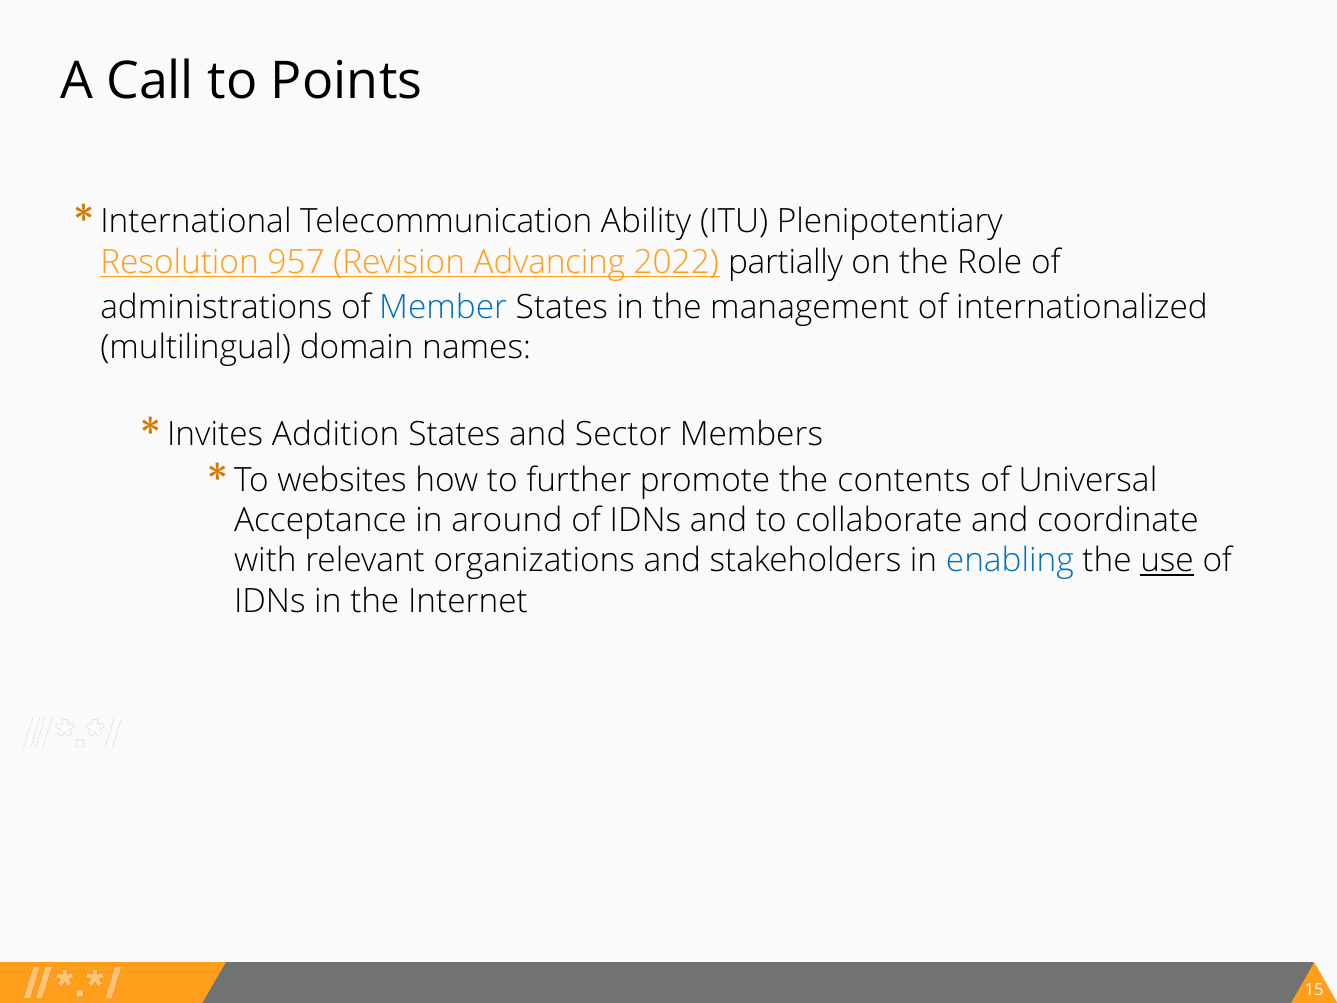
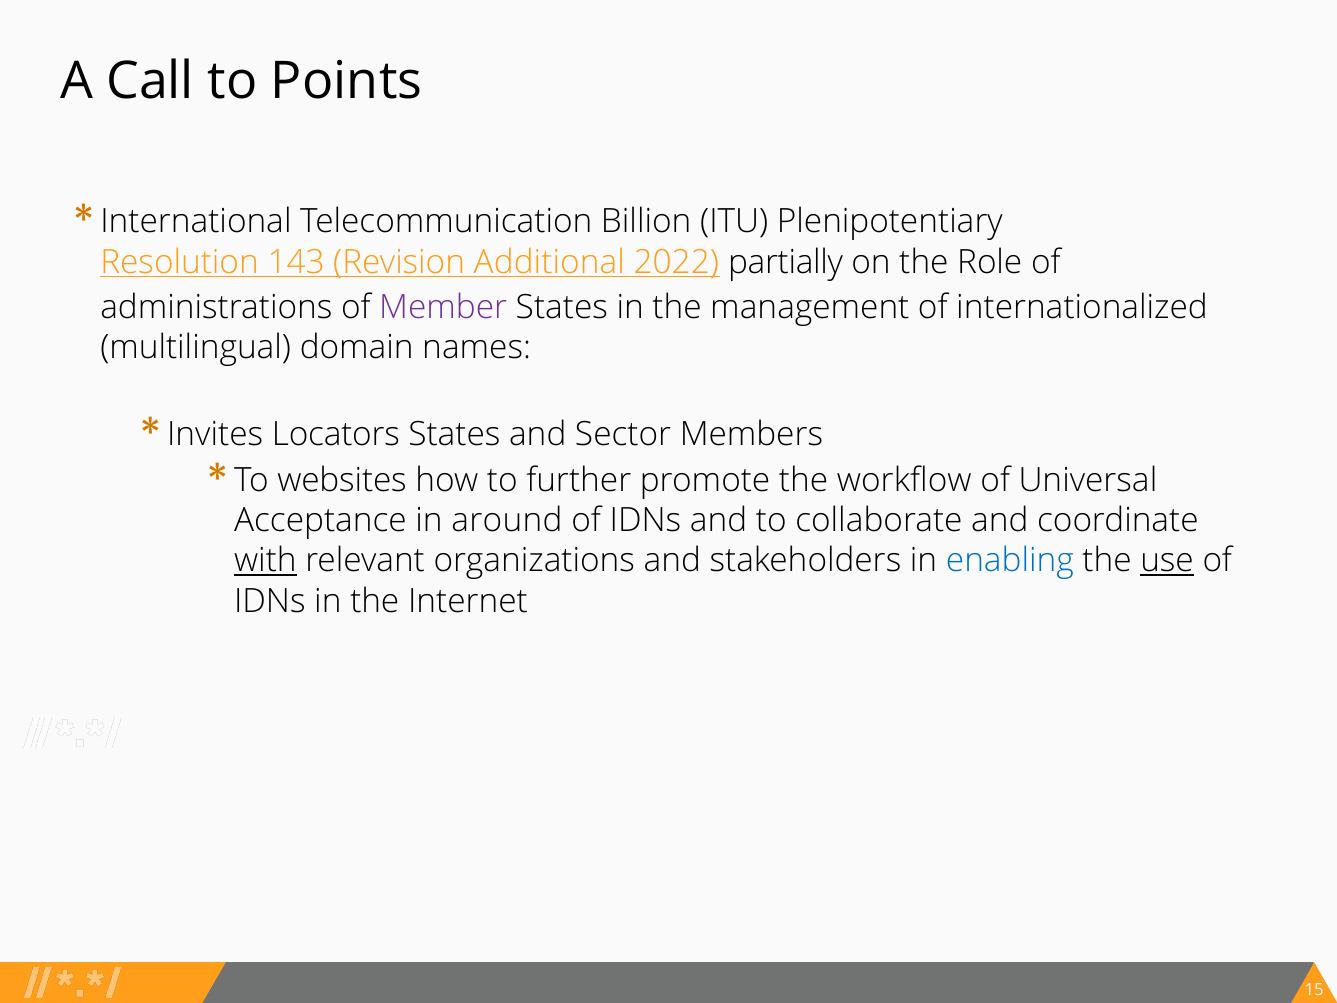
Ability: Ability -> Billion
957: 957 -> 143
Advancing: Advancing -> Additional
Member colour: blue -> purple
Addition: Addition -> Locators
contents: contents -> workflow
with underline: none -> present
